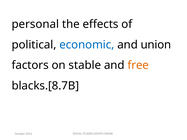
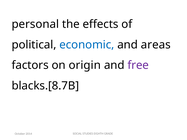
union: union -> areas
stable: stable -> origin
free colour: orange -> purple
